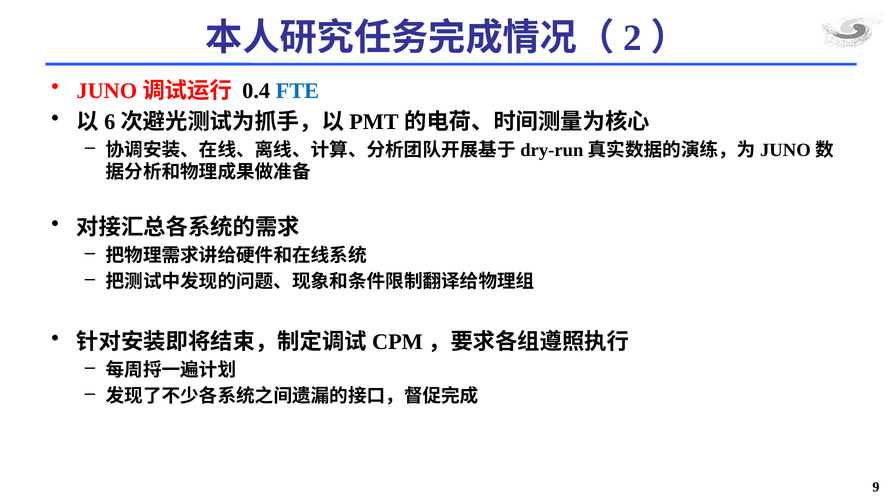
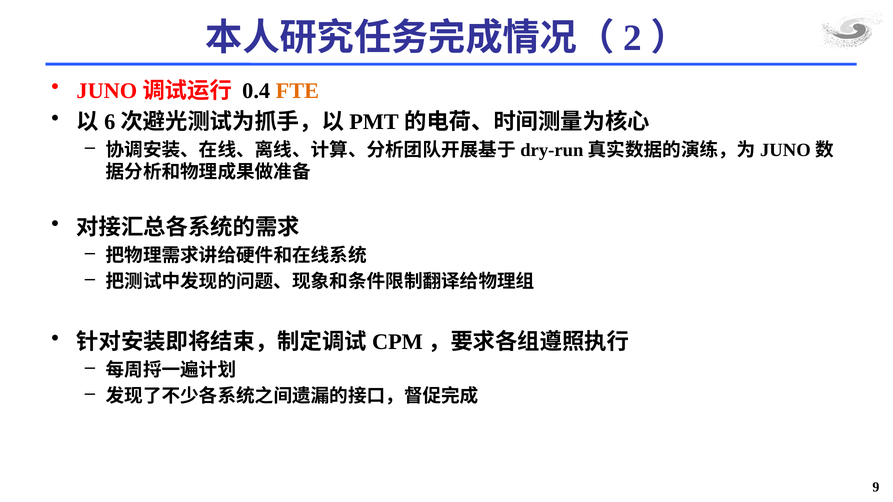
FTE colour: blue -> orange
